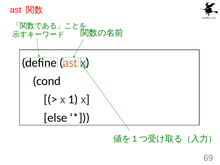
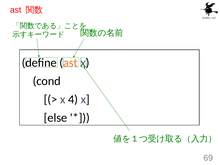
1: 1 -> 4
